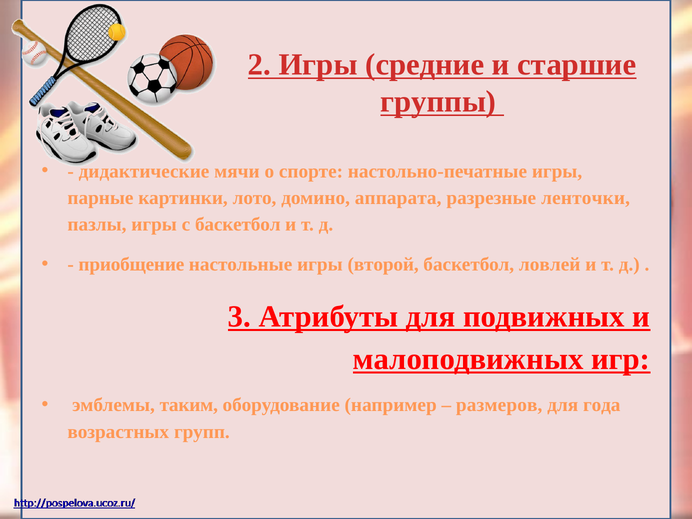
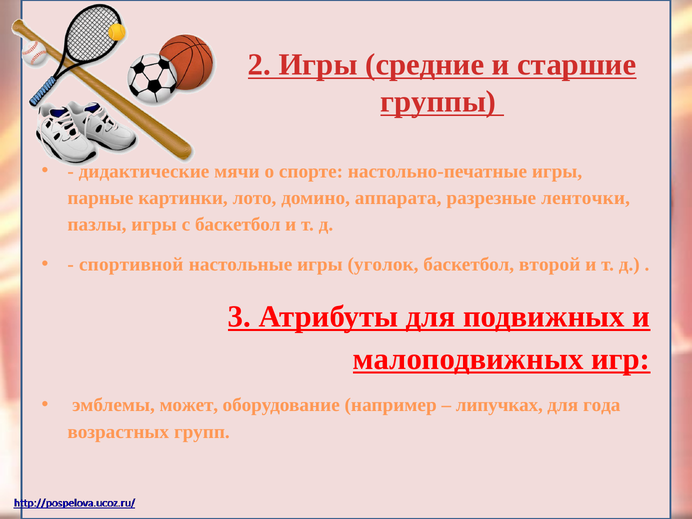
приобщение: приобщение -> спортивной
второй: второй -> уголок
ловлей: ловлей -> второй
таким: таким -> может
размеров: размеров -> липучках
